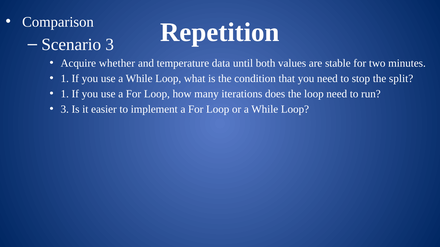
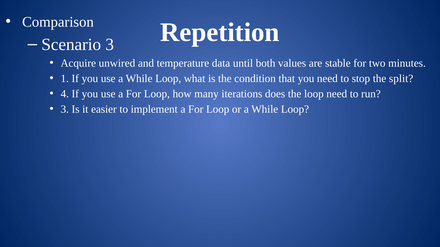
whether: whether -> unwired
1 at (65, 94): 1 -> 4
